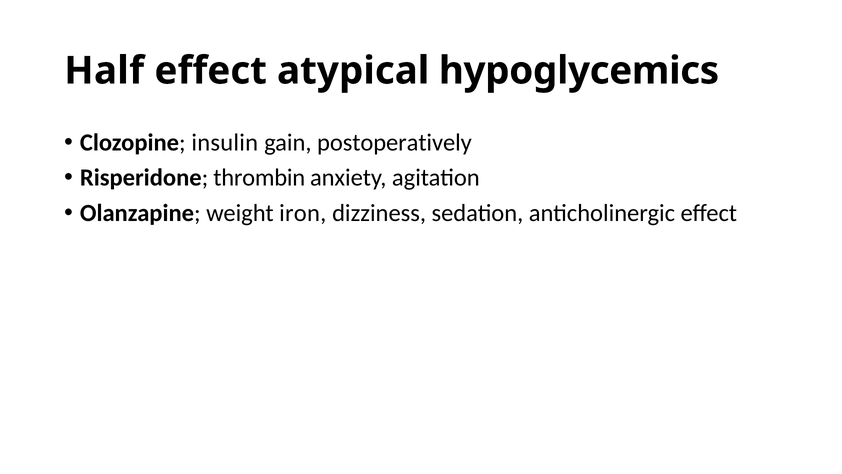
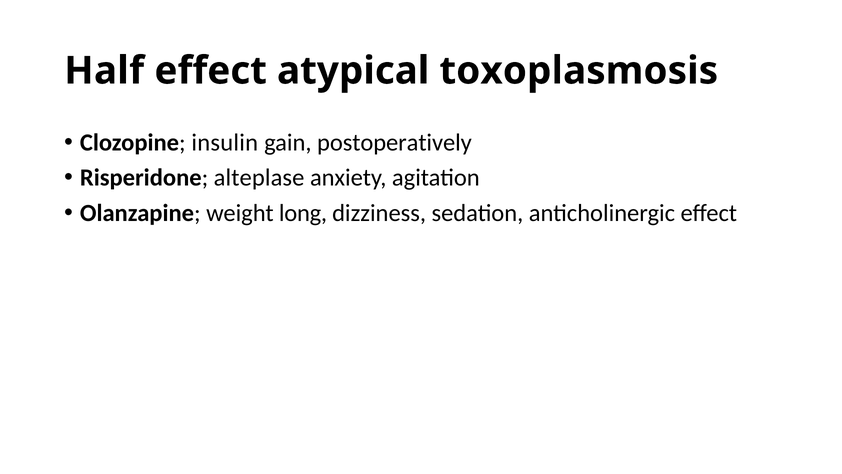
hypoglycemics: hypoglycemics -> toxoplasmosis
thrombin: thrombin -> alteplase
iron: iron -> long
